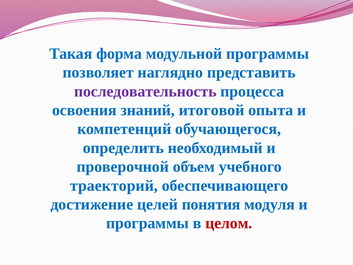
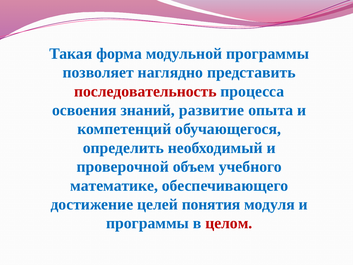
последовательность colour: purple -> red
итоговой: итоговой -> развитие
траекторий: траекторий -> математике
